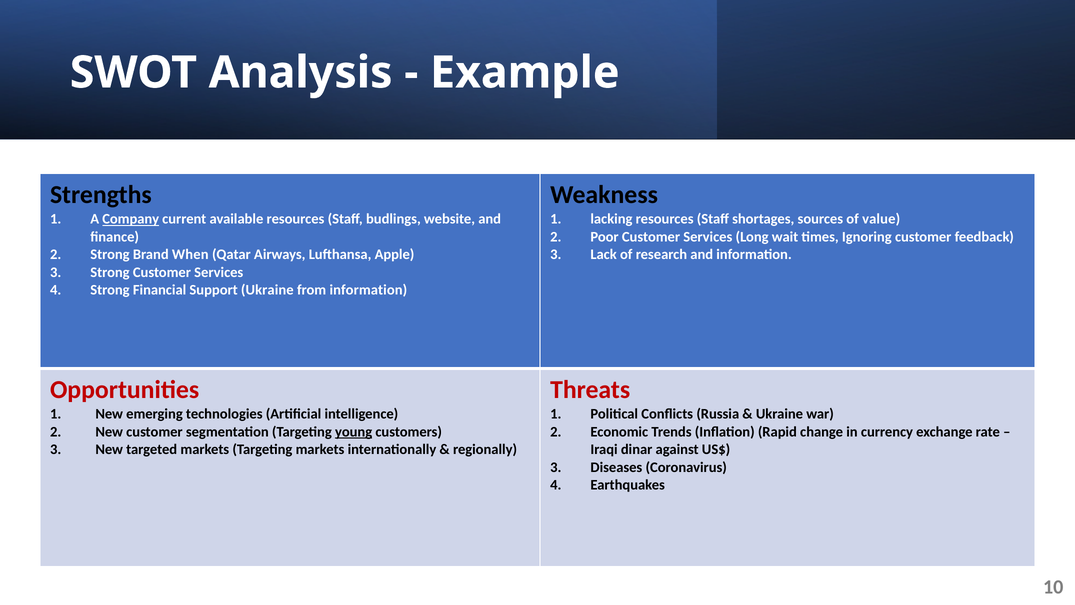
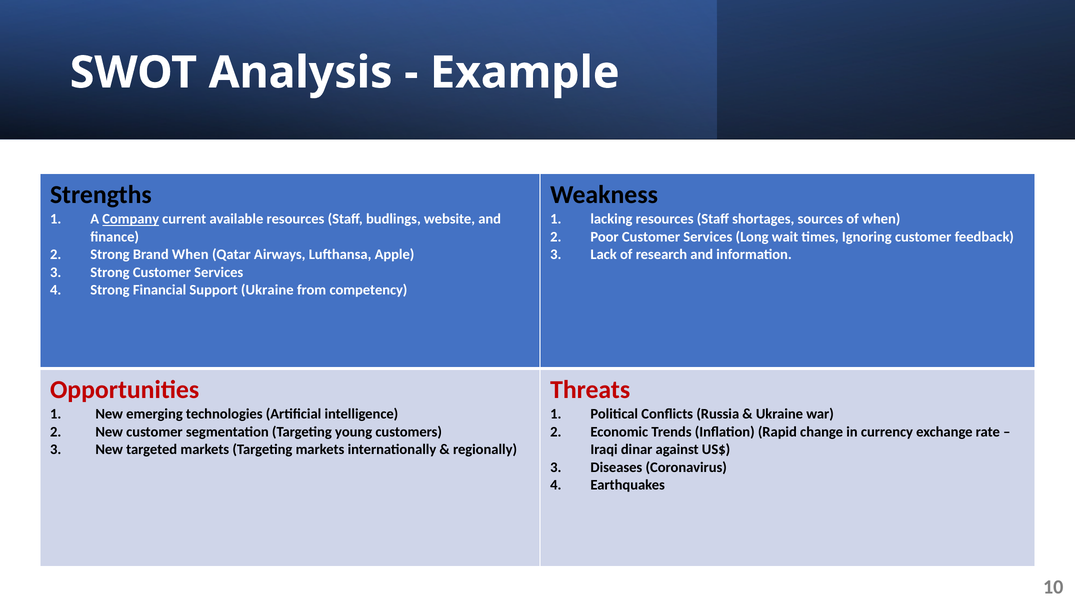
of value: value -> when
from information: information -> competency
young underline: present -> none
